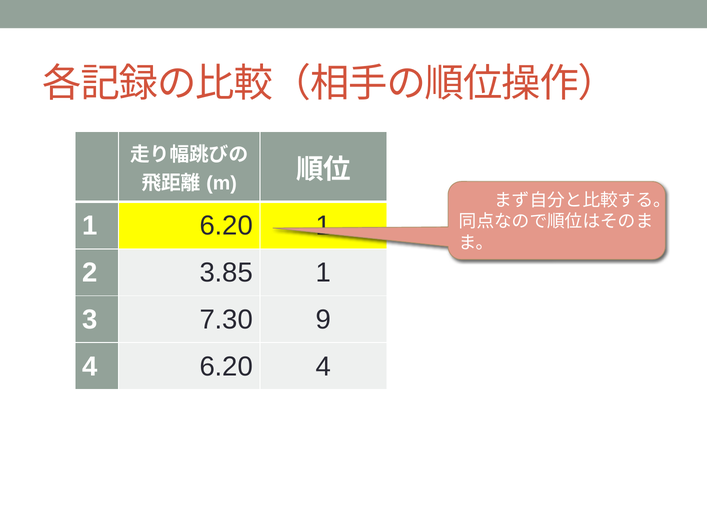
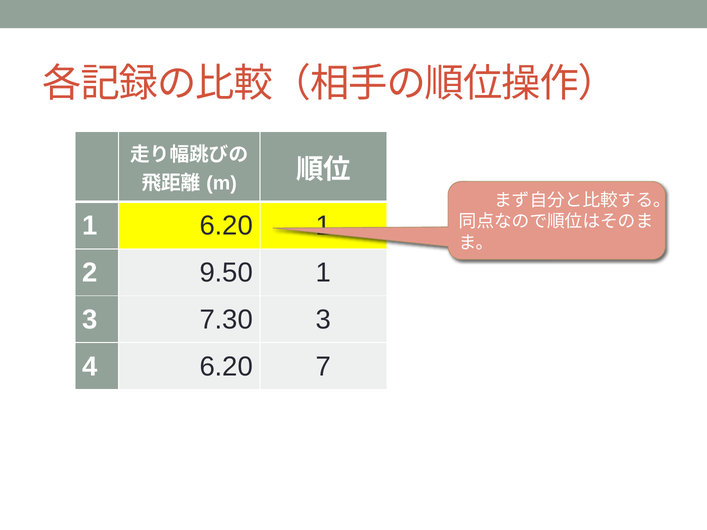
3.85: 3.85 -> 9.50
7.30 9: 9 -> 3
6.20 4: 4 -> 7
